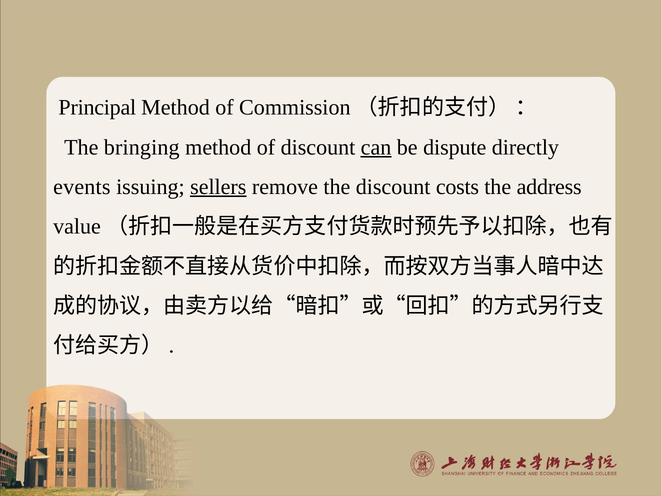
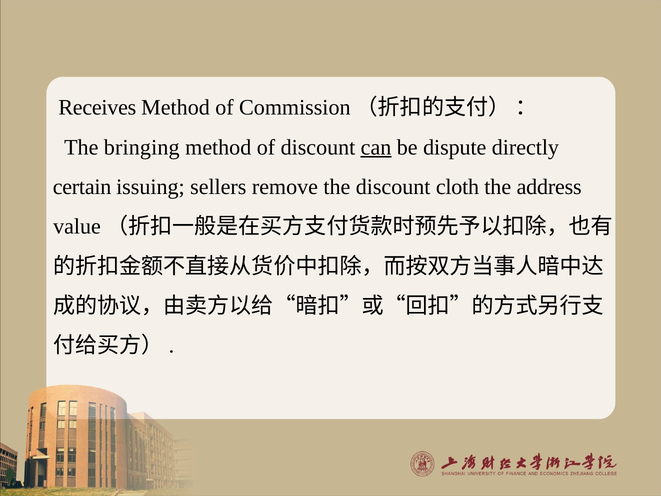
Principal: Principal -> Receives
events: events -> certain
sellers underline: present -> none
costs: costs -> cloth
